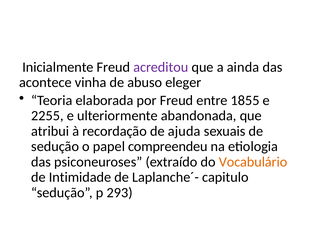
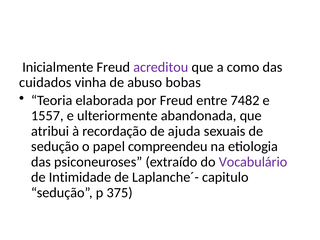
ainda: ainda -> como
acontece: acontece -> cuidados
eleger: eleger -> bobas
1855: 1855 -> 7482
2255: 2255 -> 1557
Vocabulário colour: orange -> purple
293: 293 -> 375
